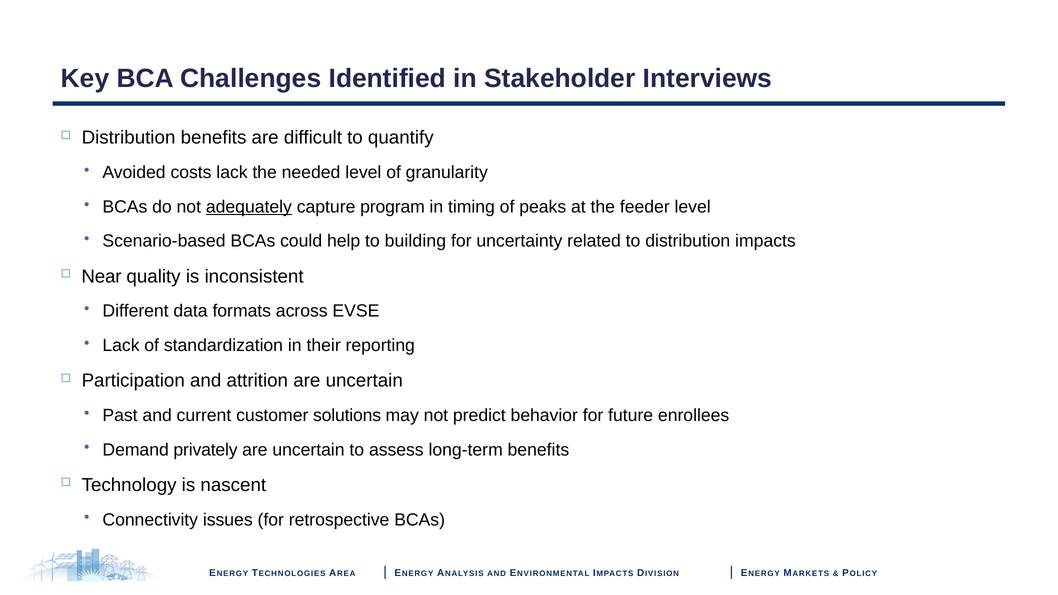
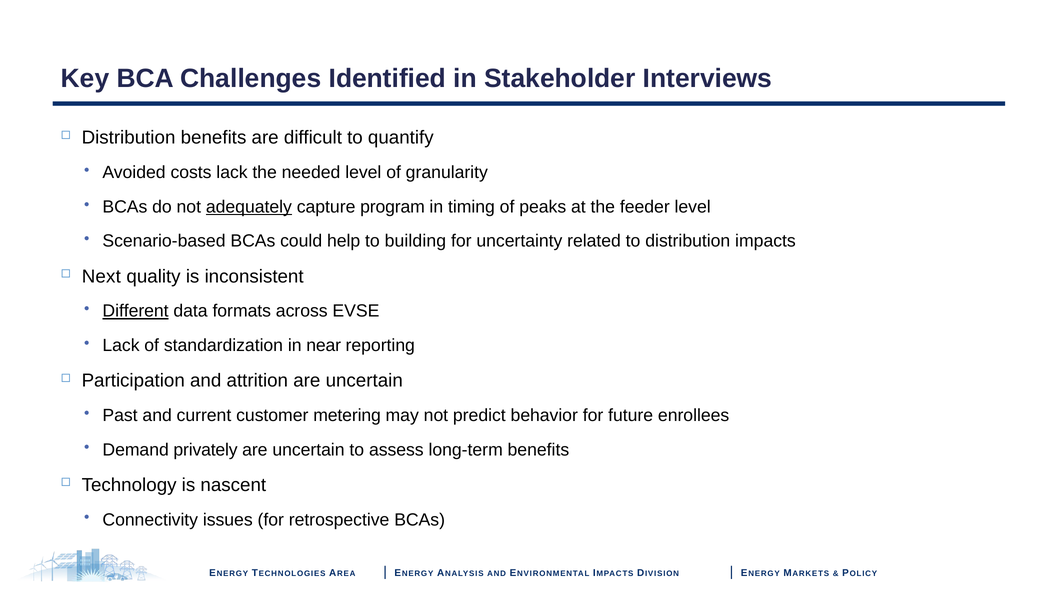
Near: Near -> Next
Different underline: none -> present
their: their -> near
solutions: solutions -> metering
